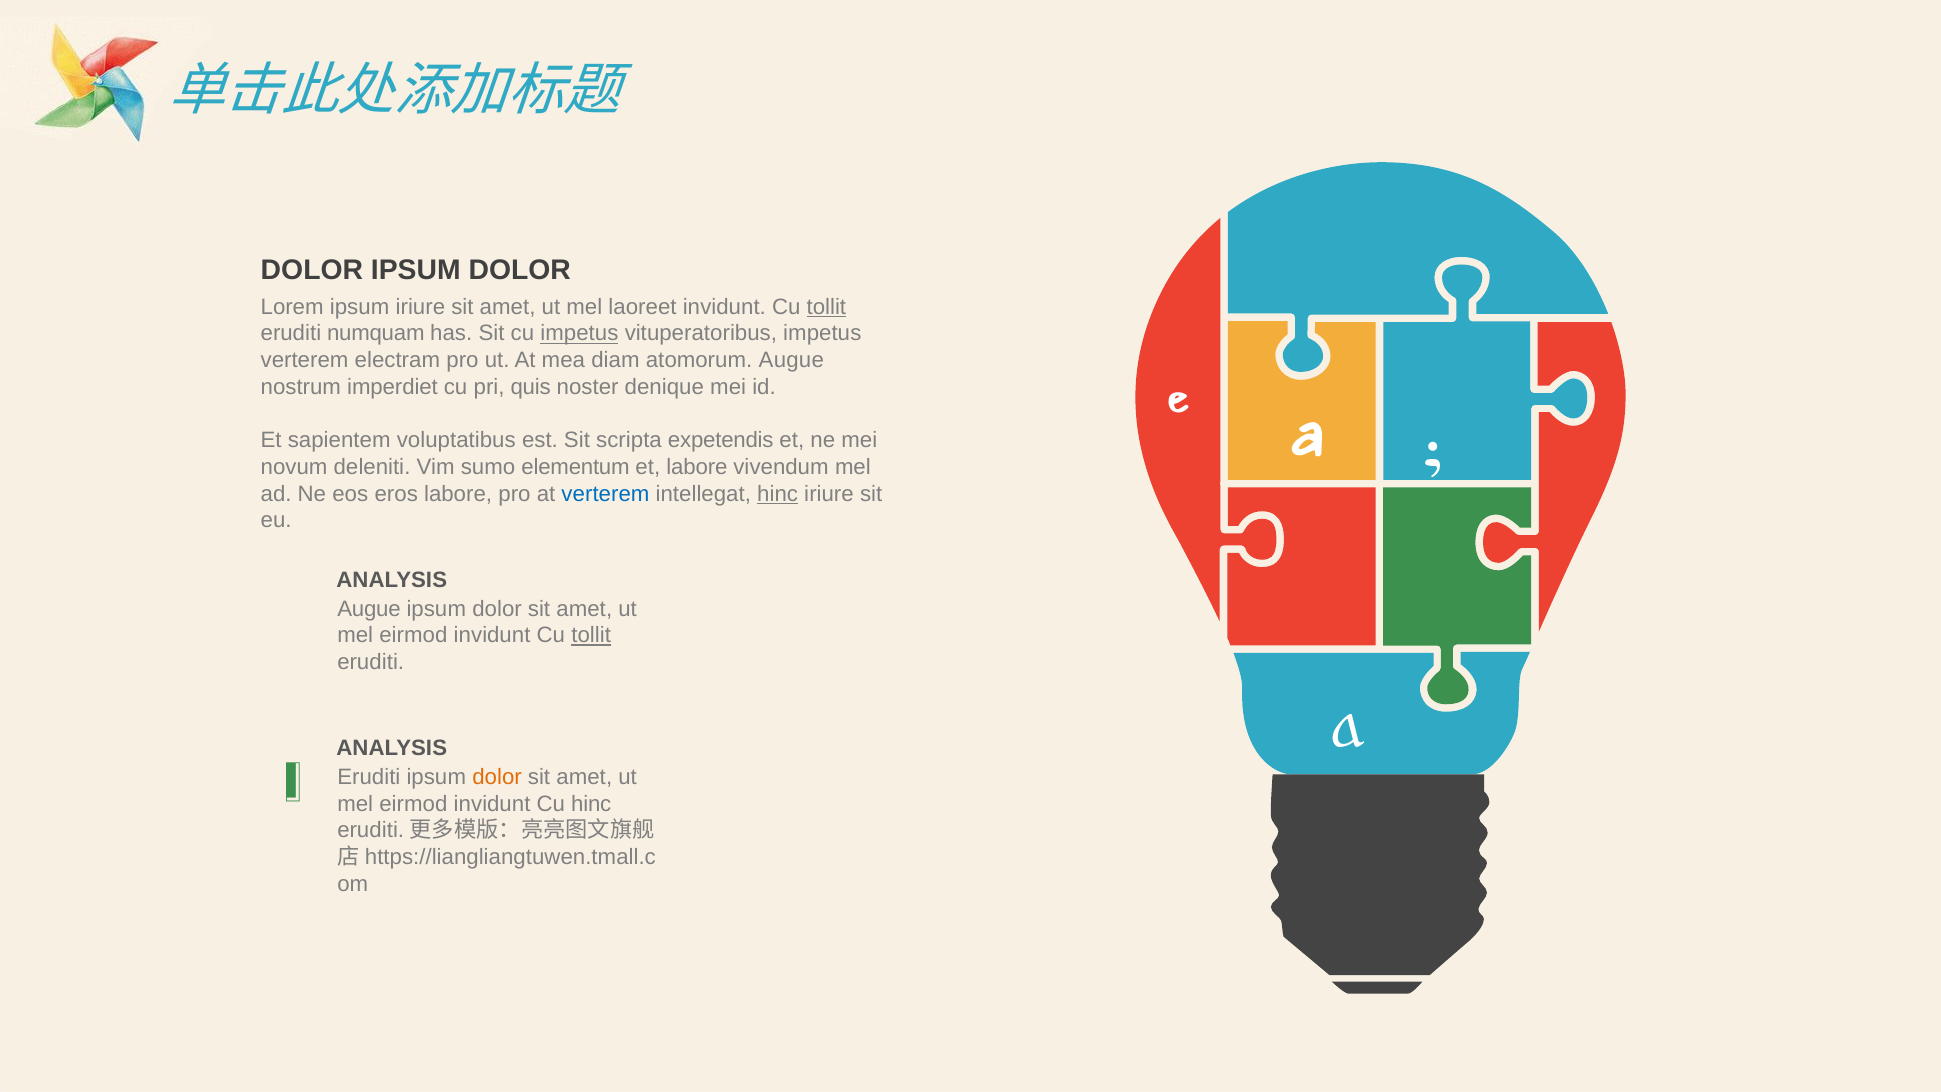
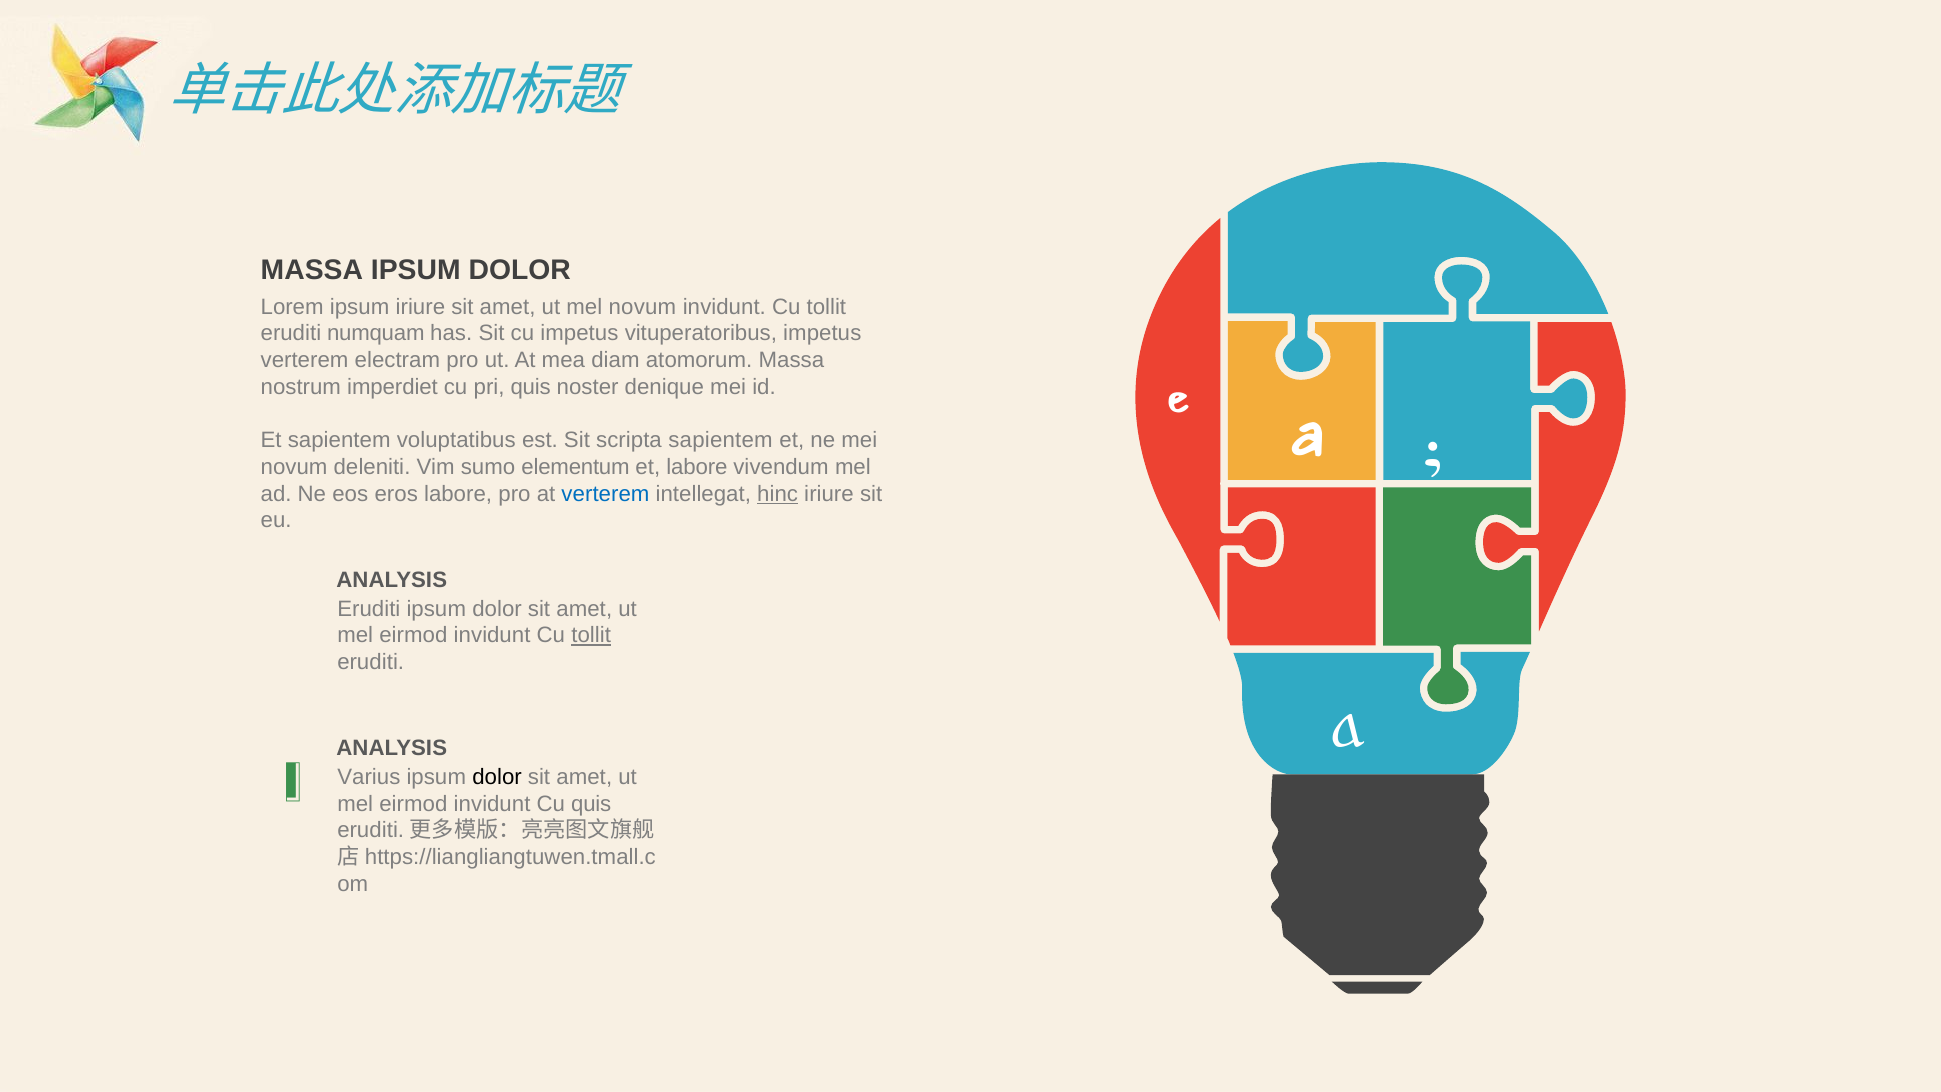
DOLOR at (312, 270): DOLOR -> MASSA
mel laoreet: laoreet -> novum
tollit at (826, 307) underline: present -> none
impetus at (579, 334) underline: present -> none
atomorum Augue: Augue -> Massa
scripta expetendis: expetendis -> sapientem
Augue at (369, 609): Augue -> Eruditi
Eruditi at (369, 777): Eruditi -> Varius
dolor at (497, 777) colour: orange -> black
Cu hinc: hinc -> quis
